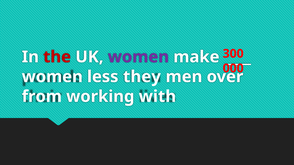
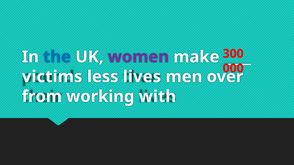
the colour: red -> blue
women at (52, 77): women -> victims
they: they -> lives
